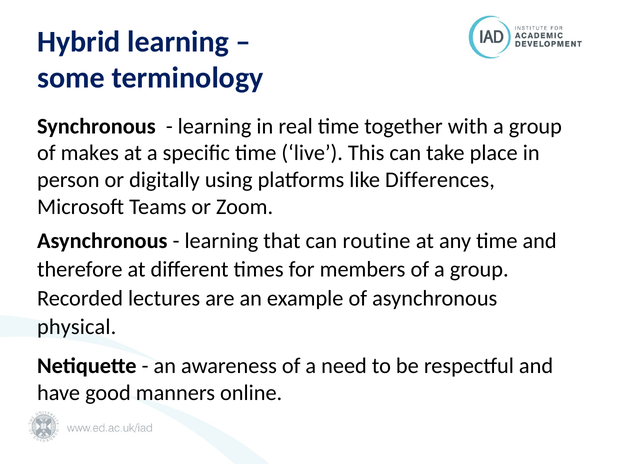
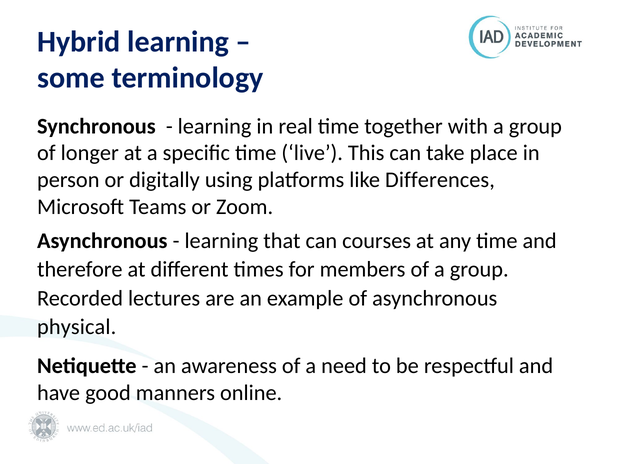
makes: makes -> longer
routine: routine -> courses
